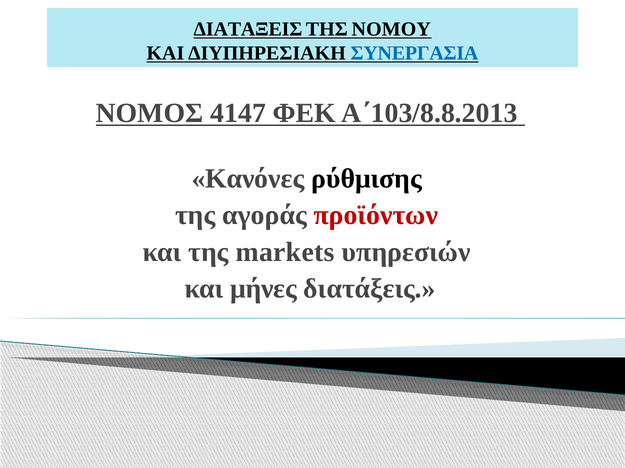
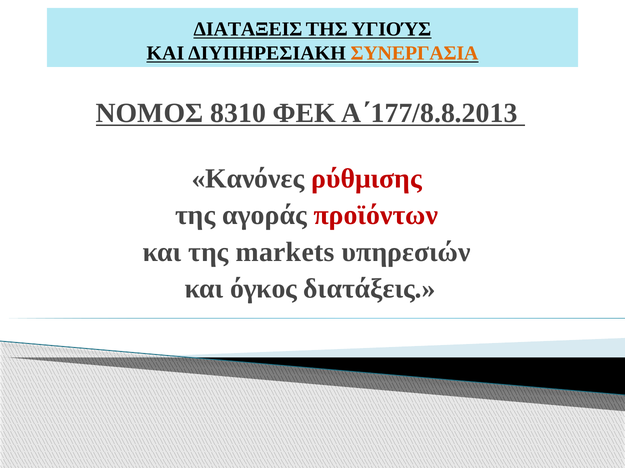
ΝΟΜΟΥ: ΝΟΜΟΥ -> ΥΓΙΟΎΣ
ΣΥΝΕΡΓΑΣΙΑ colour: blue -> orange
4147: 4147 -> 8310
Α΄103/8.8.2013: Α΄103/8.8.2013 -> Α΄177/8.8.2013
ρύθμισης colour: black -> red
μήνες: μήνες -> όγκος
